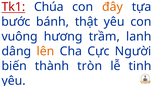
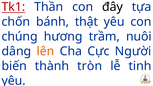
Chúa: Chúa -> Thần
đây colour: orange -> black
bước: bước -> chốn
vuông: vuông -> chúng
lanh: lanh -> nuôi
